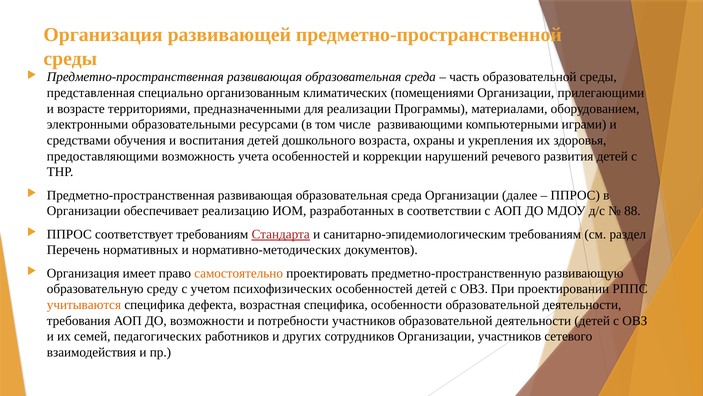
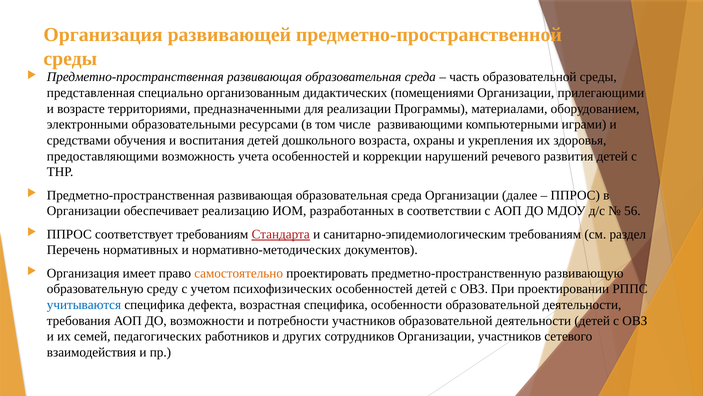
климатических: климатических -> дидактических
88: 88 -> 56
учитываются colour: orange -> blue
